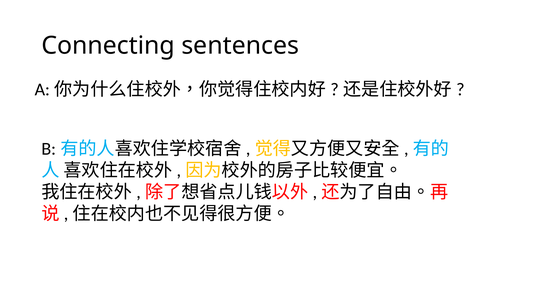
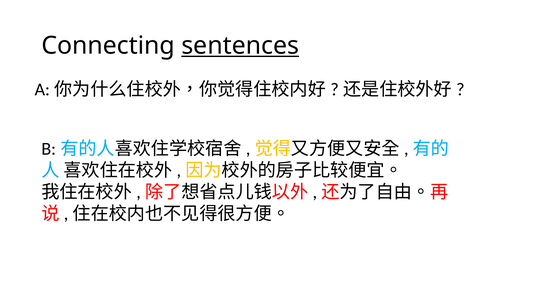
sentences underline: none -> present
